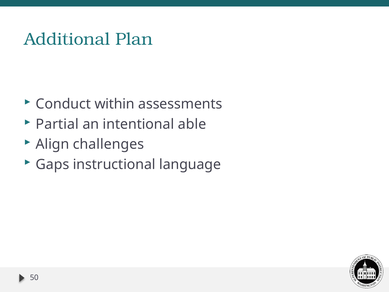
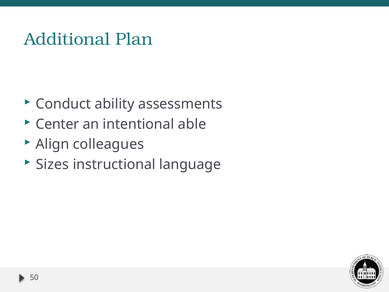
within: within -> ability
Partial: Partial -> Center
challenges: challenges -> colleagues
Gaps: Gaps -> Sizes
